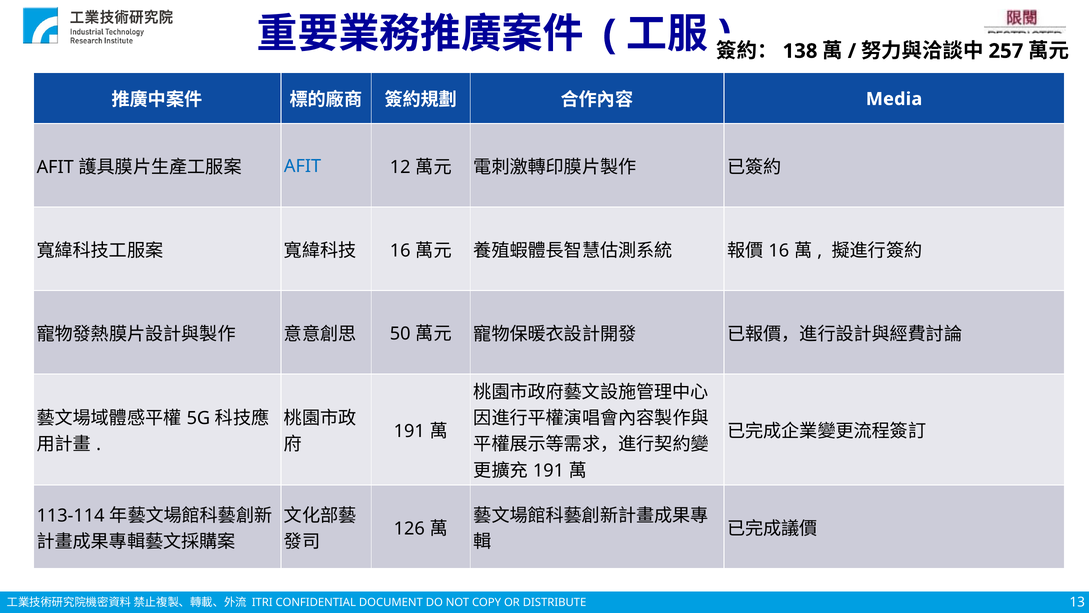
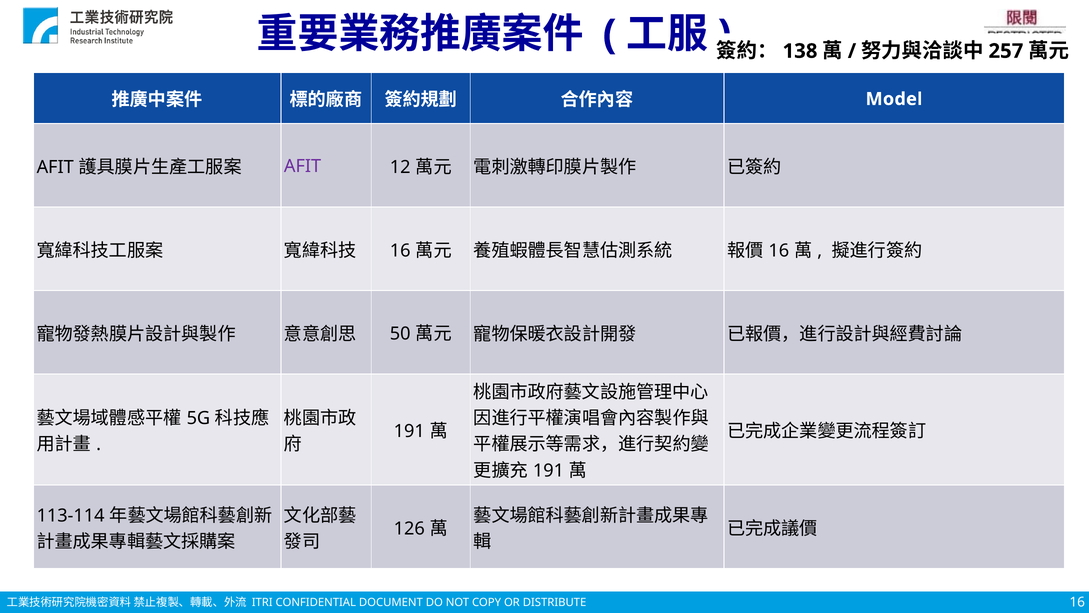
Media: Media -> Model
AFIT at (303, 166) colour: blue -> purple
13 at (1077, 602): 13 -> 16
